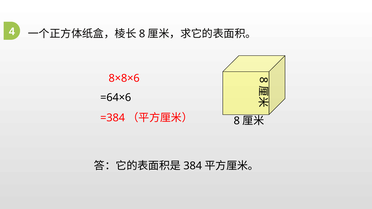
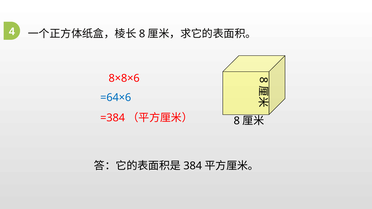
=64×6 colour: black -> blue
